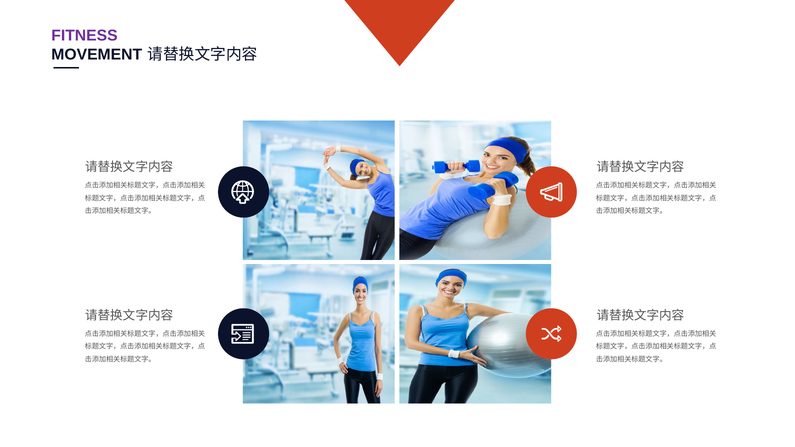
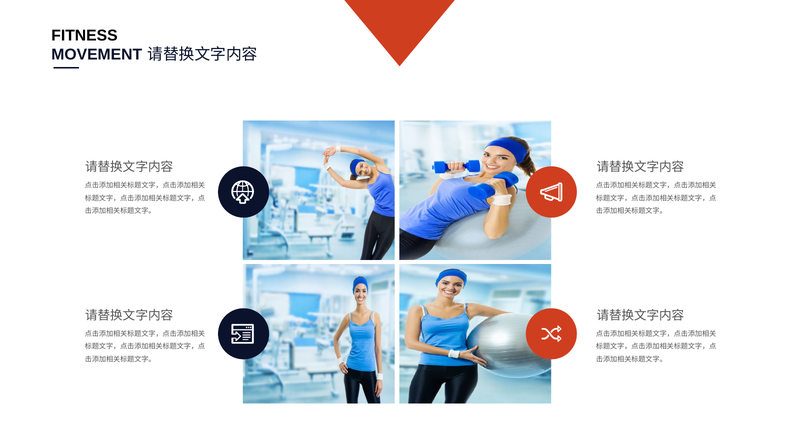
FITNESS colour: purple -> black
